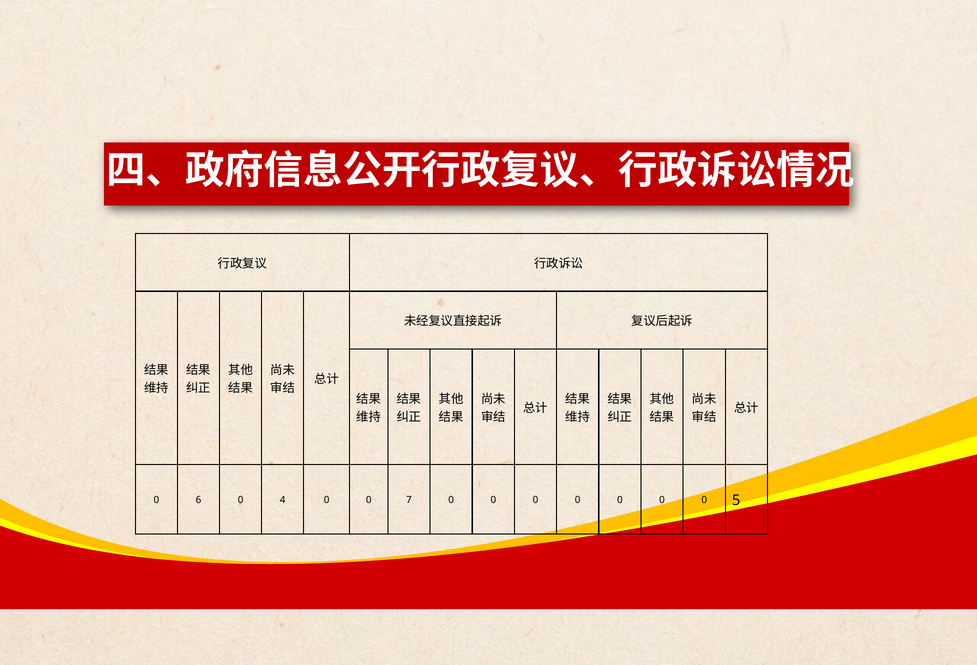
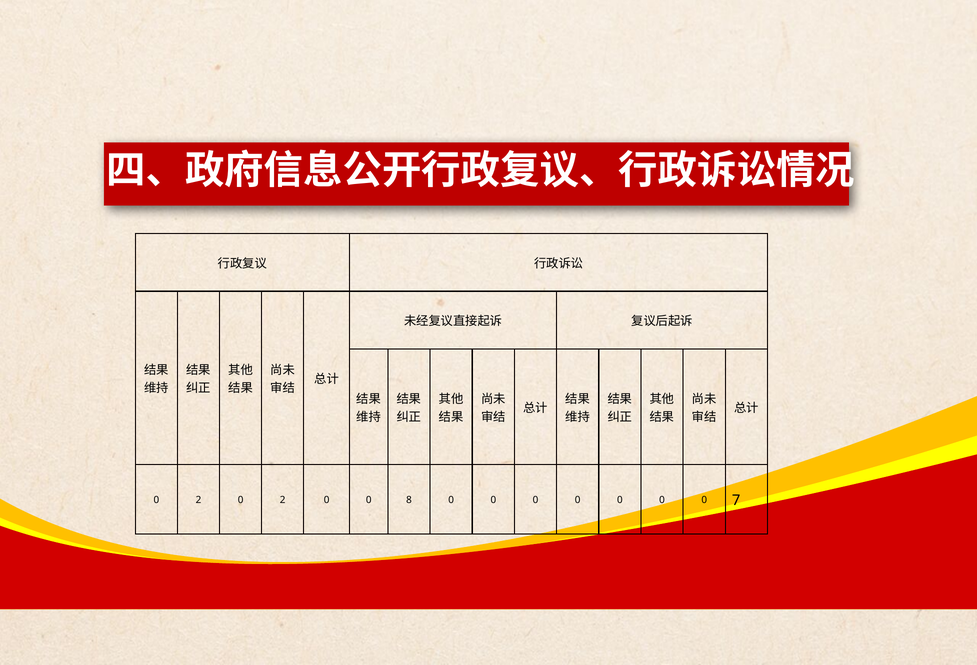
6 at (198, 500): 6 -> 2
4 at (283, 500): 4 -> 2
7: 7 -> 8
5: 5 -> 7
